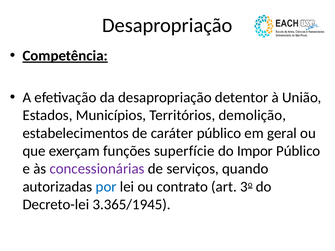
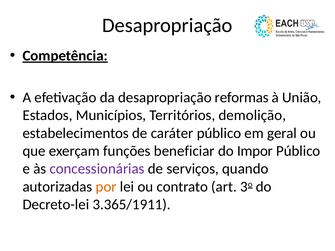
detentor: detentor -> reformas
superfície: superfície -> beneficiar
por colour: blue -> orange
3.365/1945: 3.365/1945 -> 3.365/1911
